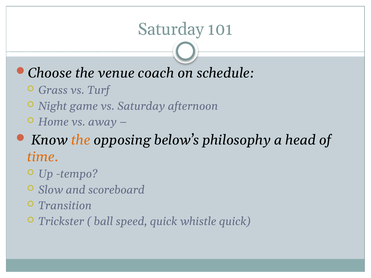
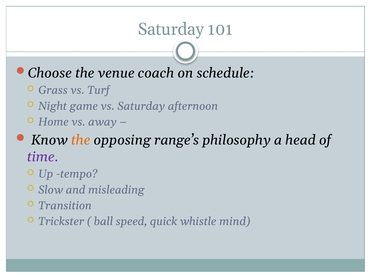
below’s: below’s -> range’s
time colour: orange -> purple
scoreboard: scoreboard -> misleading
whistle quick: quick -> mind
